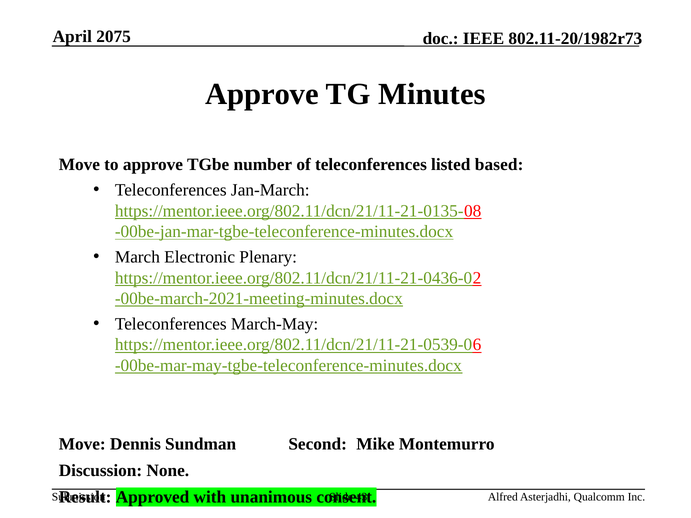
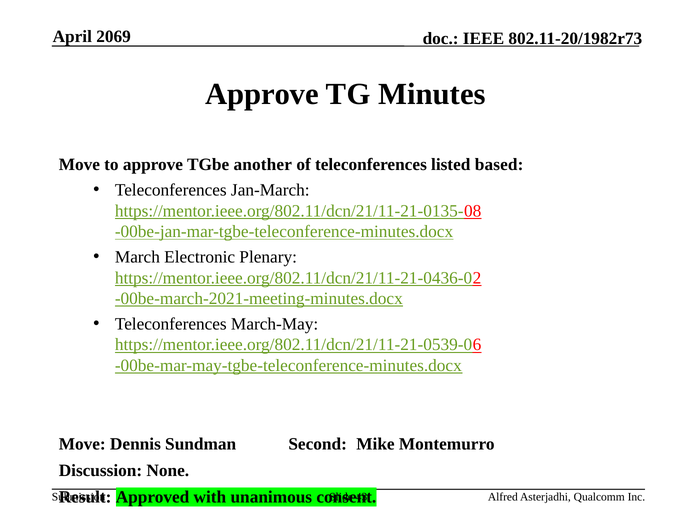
2075: 2075 -> 2069
number: number -> another
